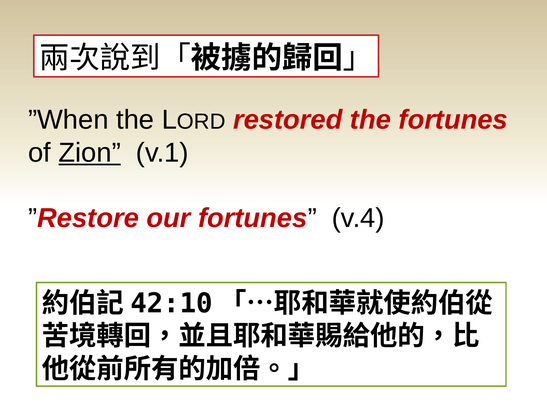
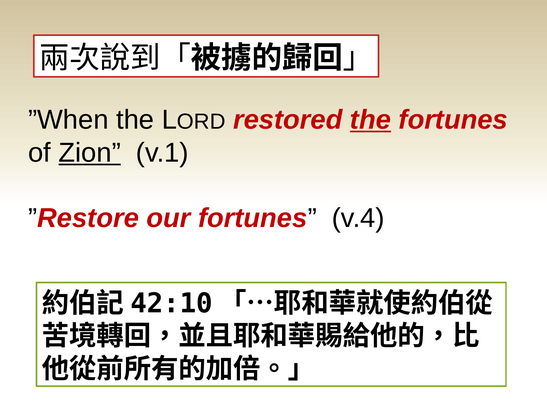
the at (370, 120) underline: none -> present
